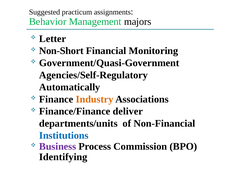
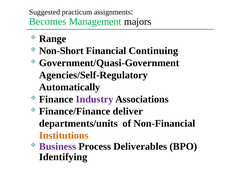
Behavior: Behavior -> Becomes
Letter: Letter -> Range
Monitoring: Monitoring -> Continuing
Industry colour: orange -> purple
Institutions colour: blue -> orange
Commission: Commission -> Deliverables
